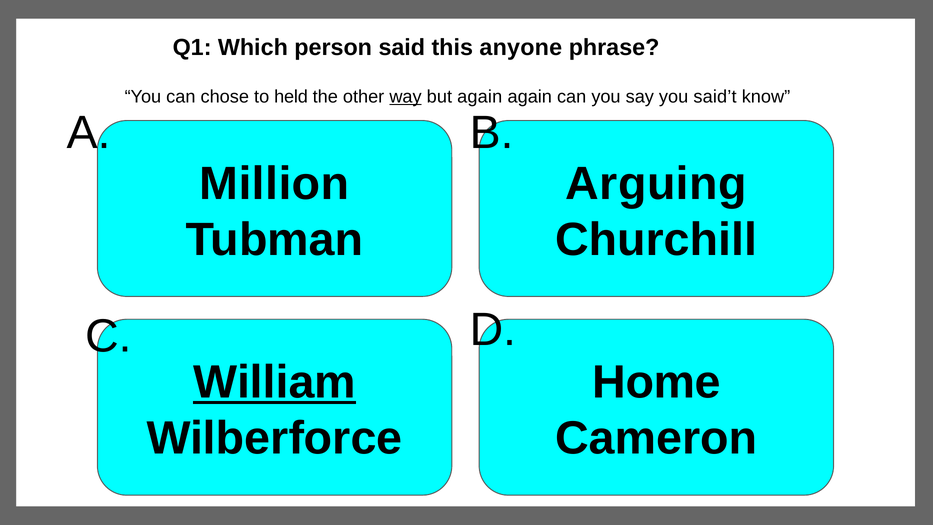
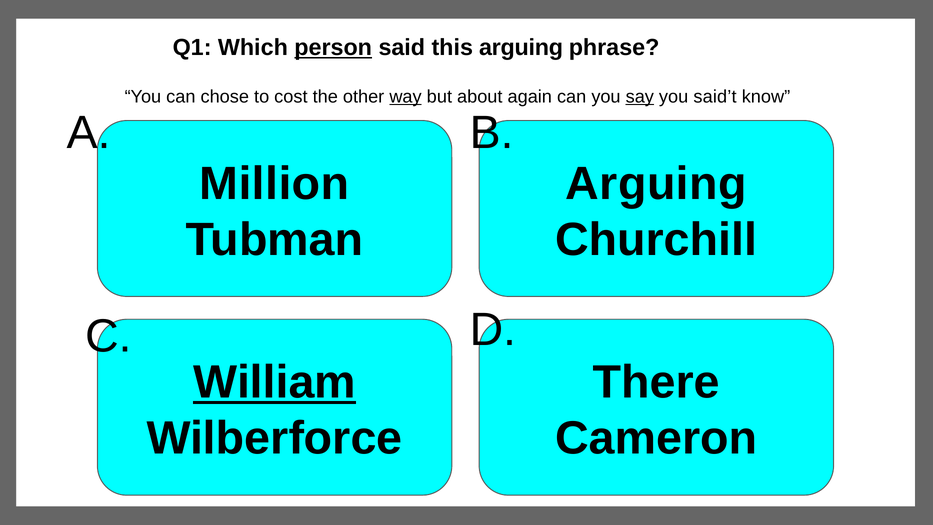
person underline: none -> present
this anyone: anyone -> arguing
held: held -> cost
but again: again -> about
say underline: none -> present
Home: Home -> There
